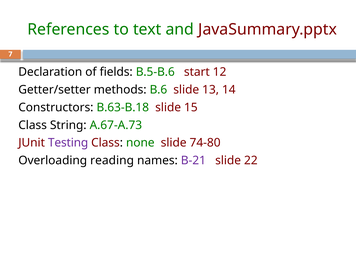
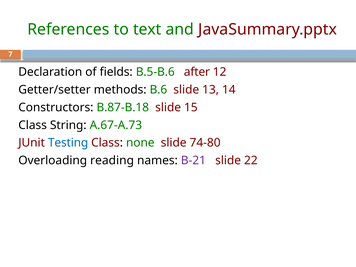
start: start -> after
B.63-B.18: B.63-B.18 -> B.87-B.18
Testing colour: purple -> blue
